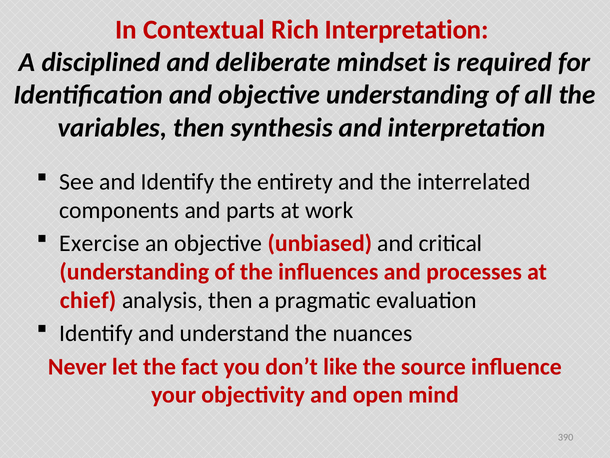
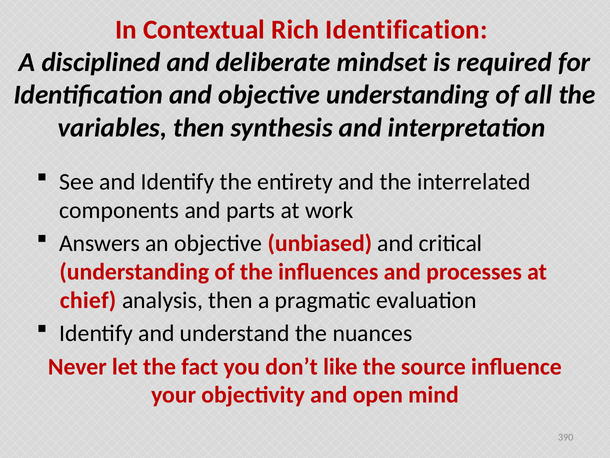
Rich Interpretation: Interpretation -> Identification
Exercise: Exercise -> Answers
